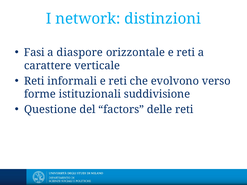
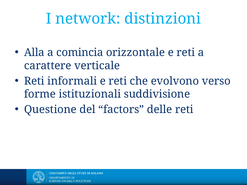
Fasi: Fasi -> Alla
diaspore: diaspore -> comincia
